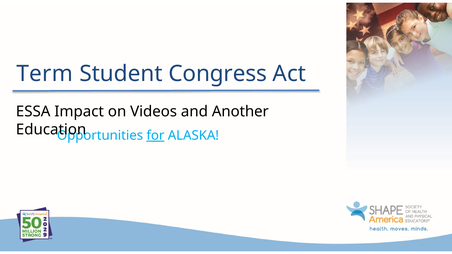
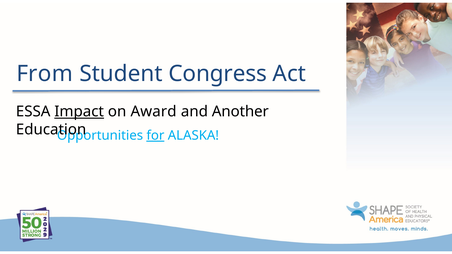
Term: Term -> From
Impact underline: none -> present
Videos: Videos -> Award
